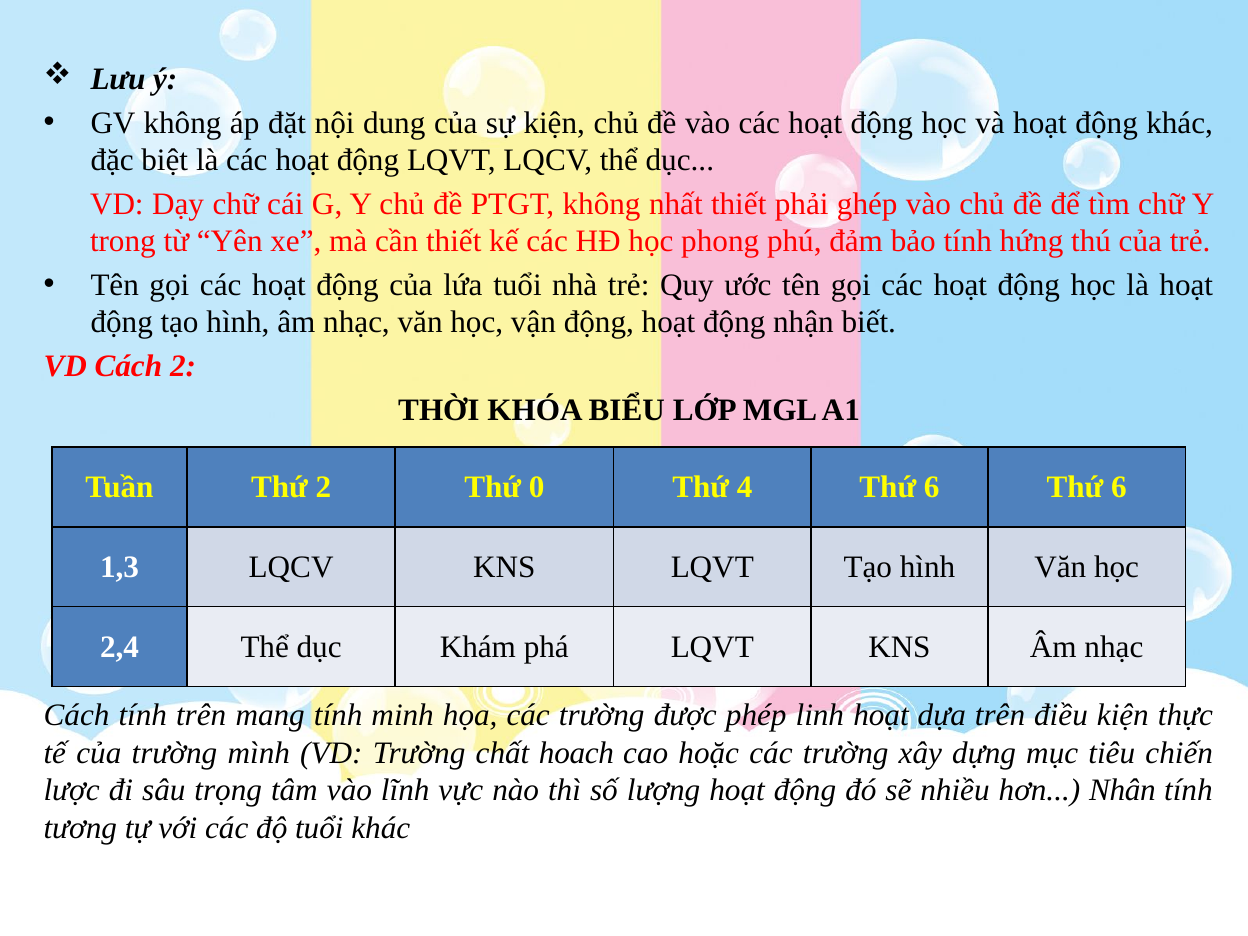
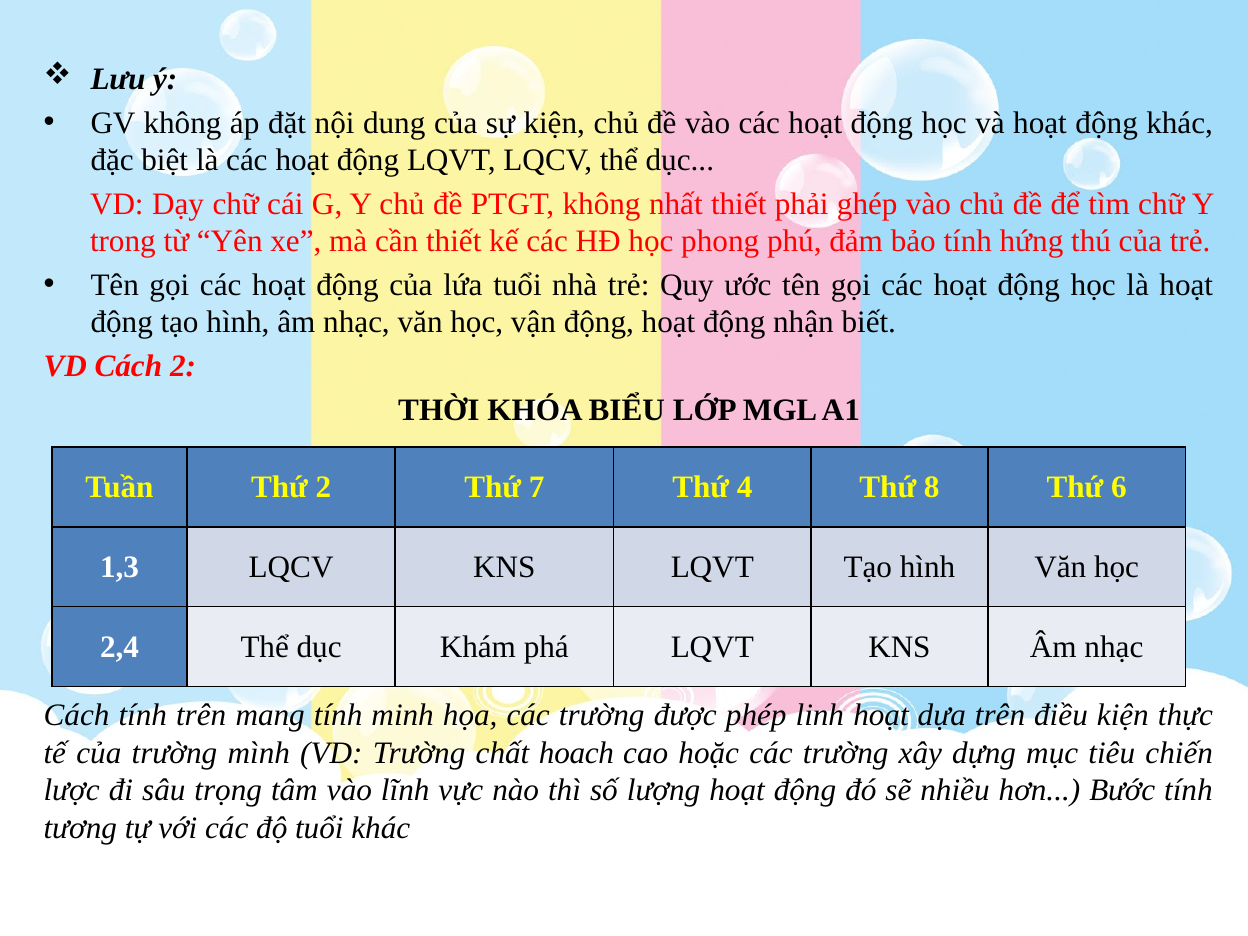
0: 0 -> 7
4 Thứ 6: 6 -> 8
Nhân: Nhân -> Bước
